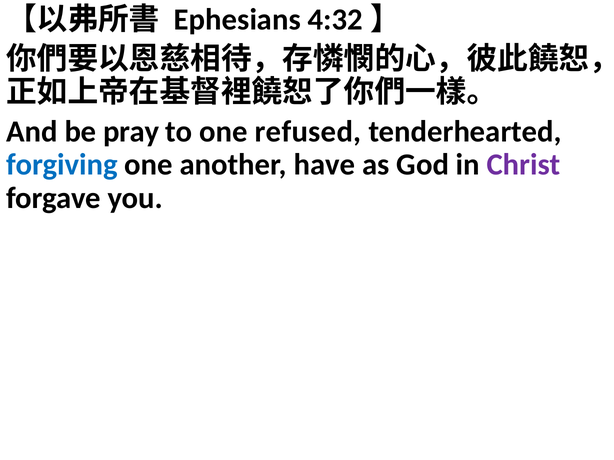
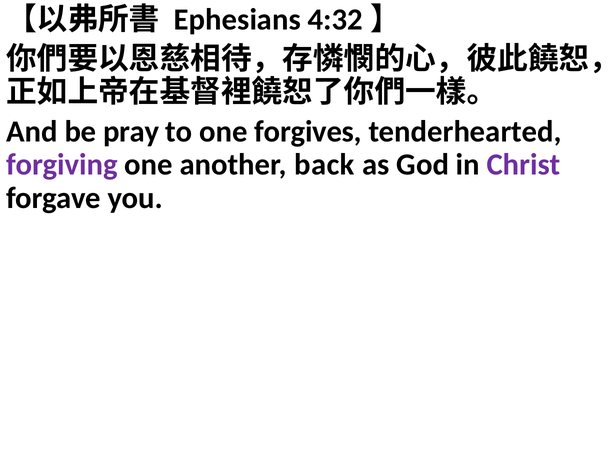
refused: refused -> forgives
forgiving colour: blue -> purple
have: have -> back
